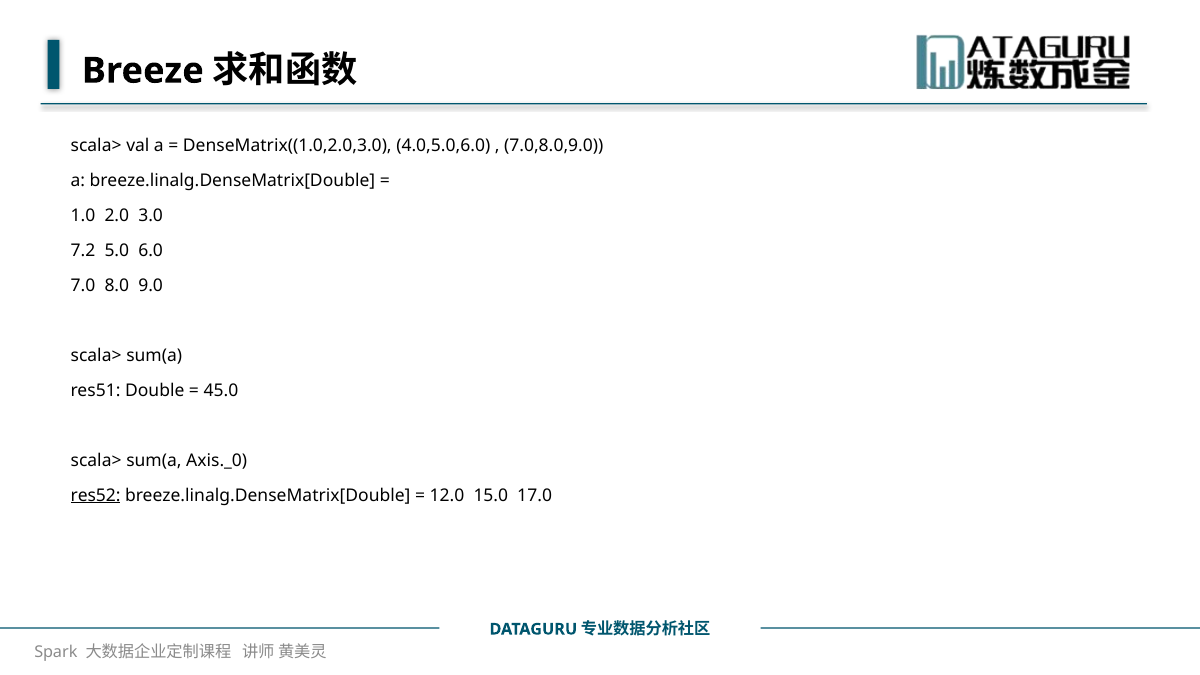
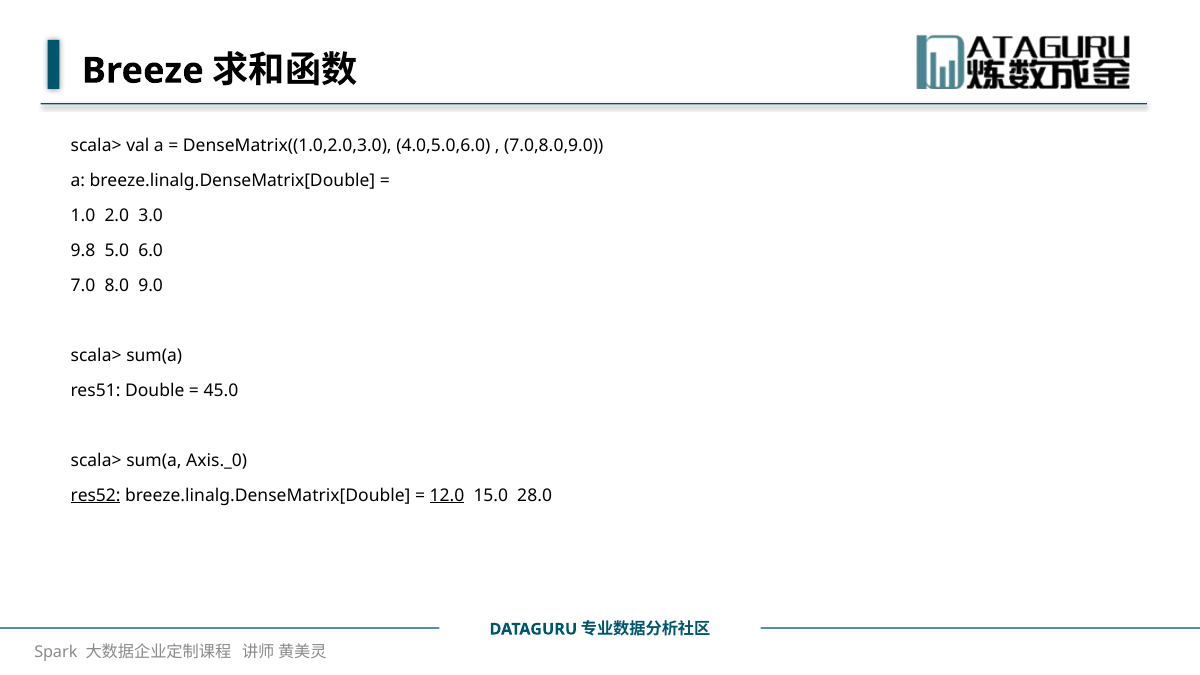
7.2: 7.2 -> 9.8
12.0 underline: none -> present
17.0: 17.0 -> 28.0
